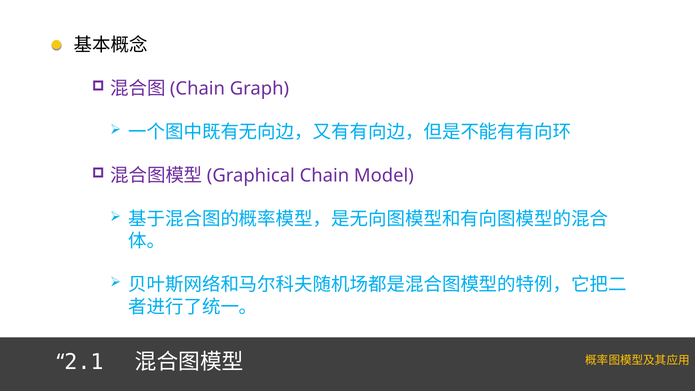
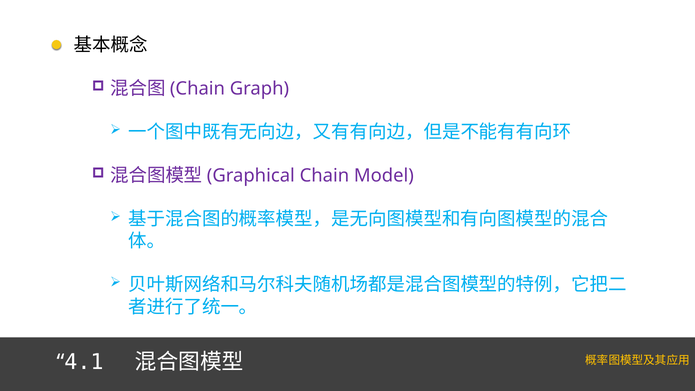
2.1: 2.1 -> 4.1
